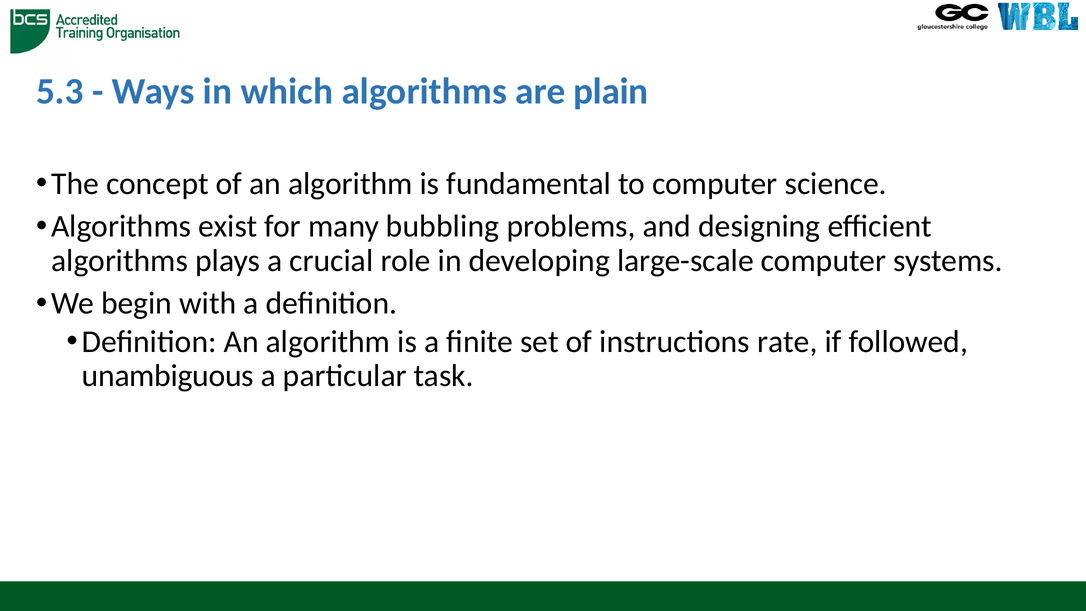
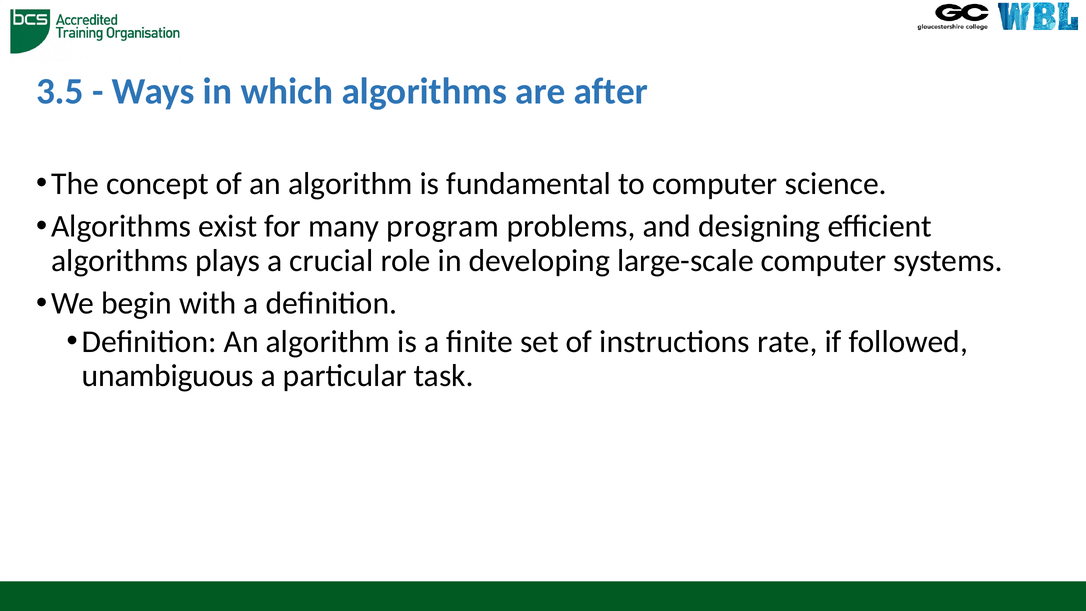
5.3: 5.3 -> 3.5
plain: plain -> after
bubbling: bubbling -> program
